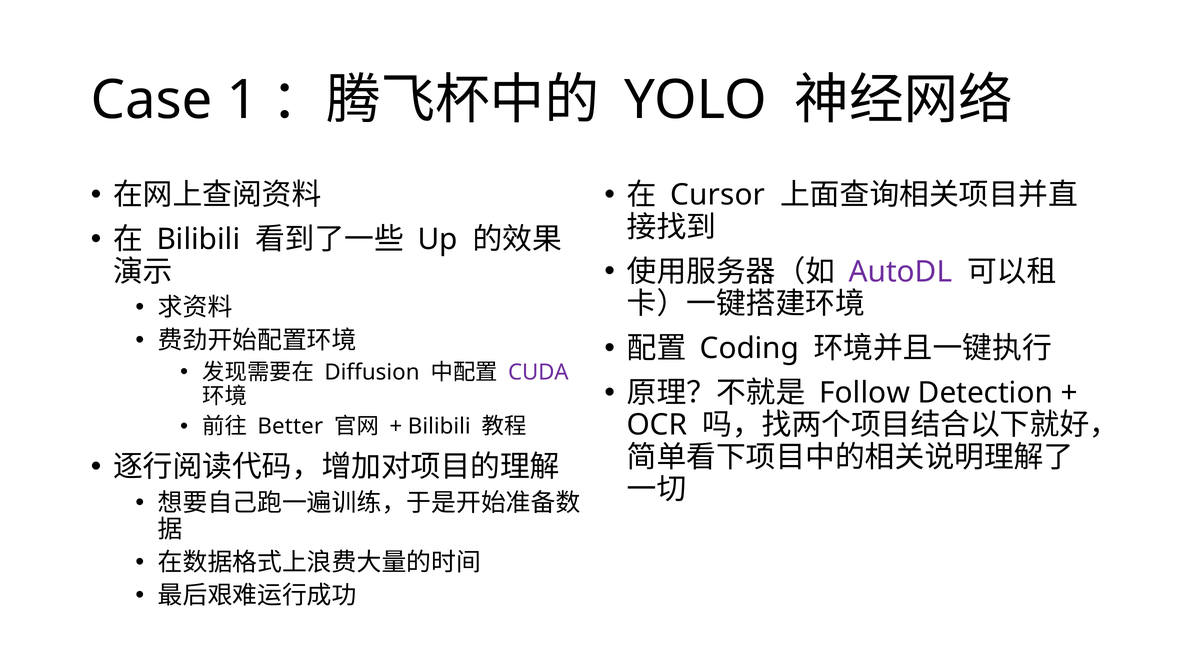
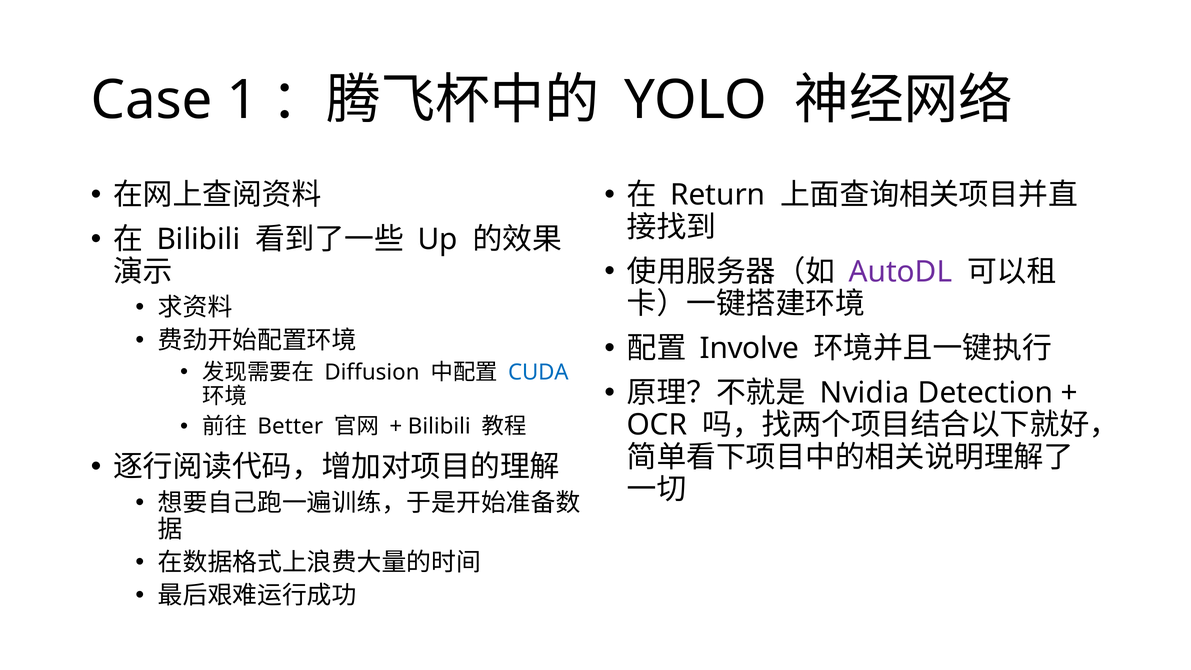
Cursor: Cursor -> Return
Coding: Coding -> Involve
CUDA colour: purple -> blue
Follow: Follow -> Nvidia
